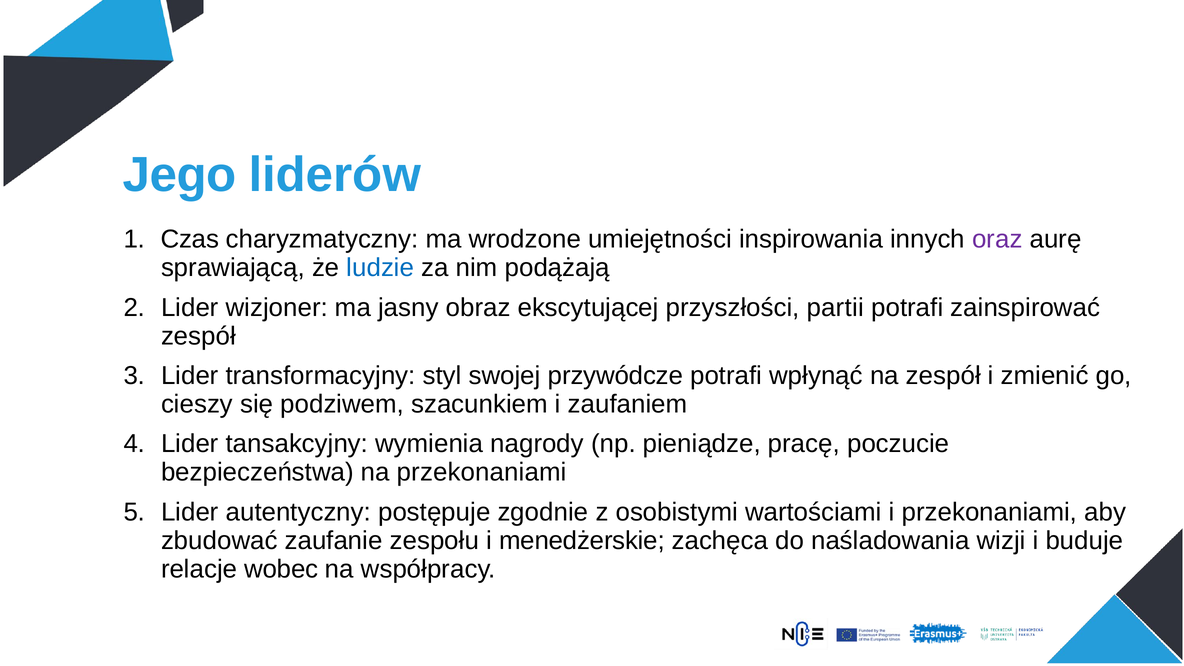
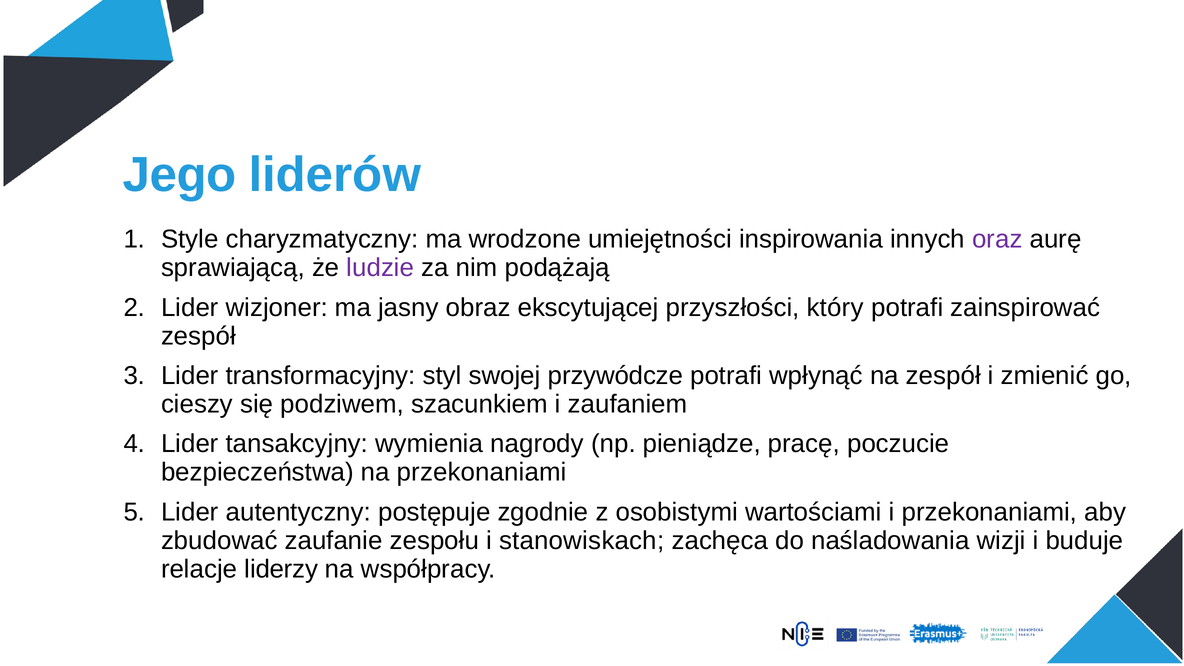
Czas: Czas -> Style
ludzie colour: blue -> purple
partii: partii -> który
menedżerskie: menedżerskie -> stanowiskach
wobec: wobec -> liderzy
